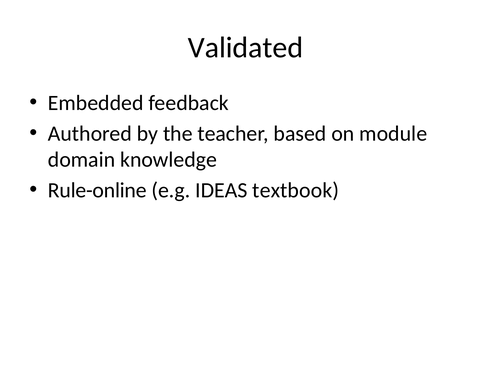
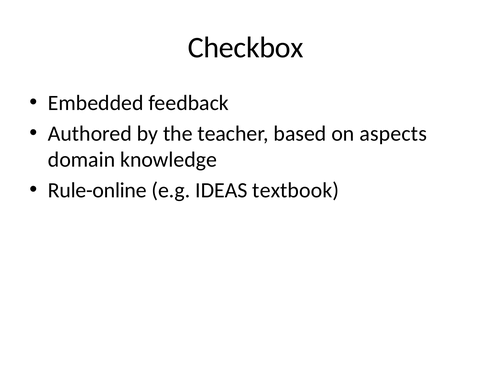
Validated: Validated -> Checkbox
module: module -> aspects
